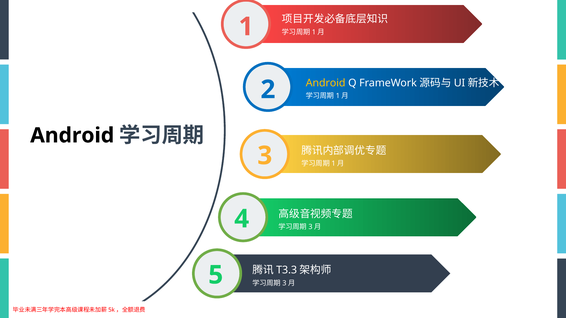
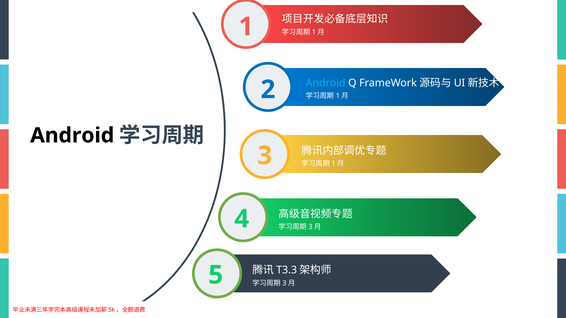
Android at (326, 83) colour: yellow -> light blue
